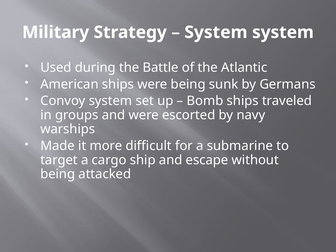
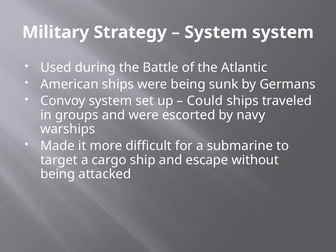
Bomb: Bomb -> Could
